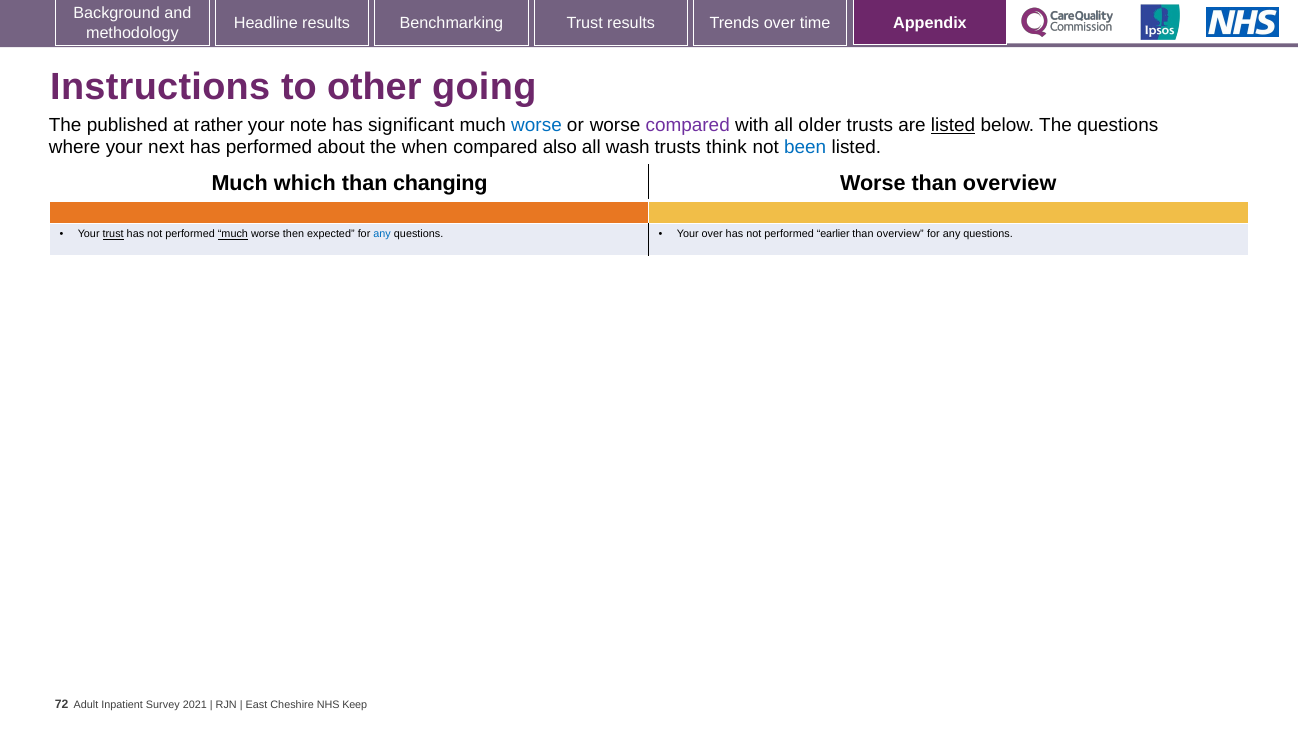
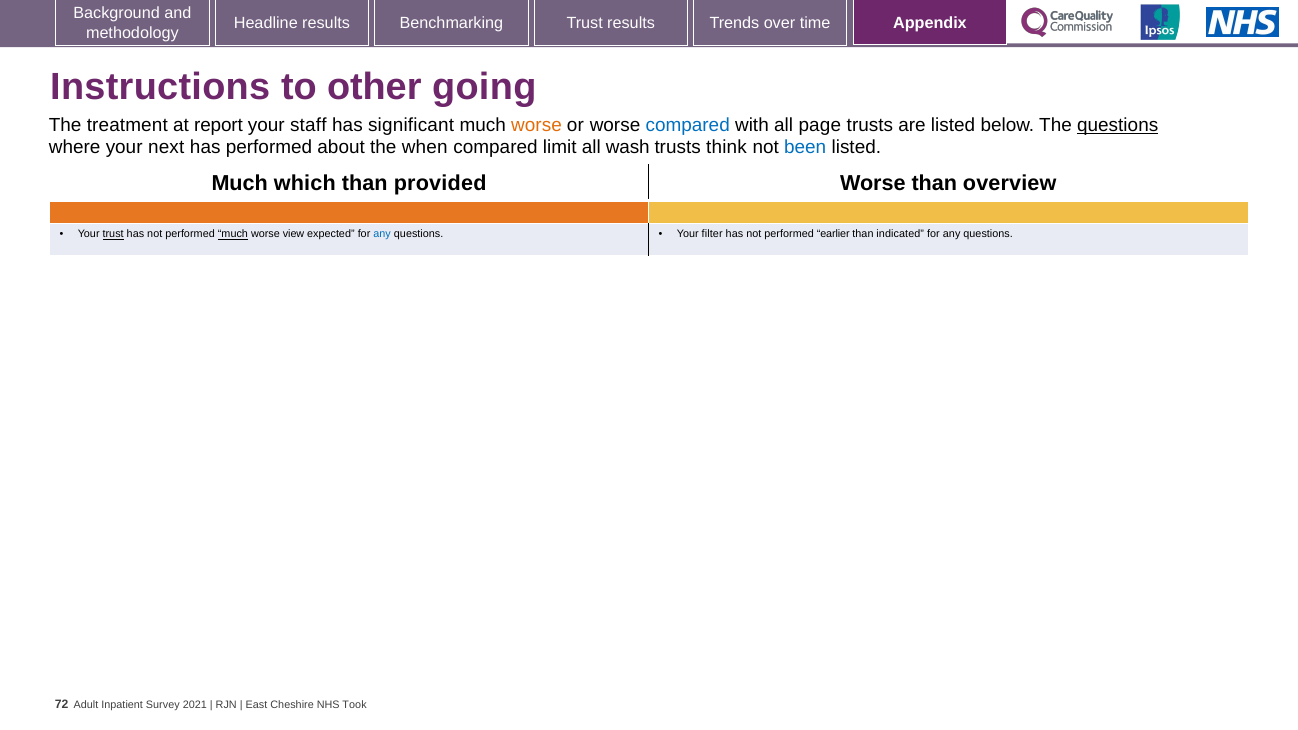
published: published -> treatment
rather: rather -> report
note: note -> staff
worse at (537, 125) colour: blue -> orange
compared at (688, 125) colour: purple -> blue
older: older -> page
listed at (953, 125) underline: present -> none
questions at (1118, 125) underline: none -> present
also: also -> limit
changing: changing -> provided
then: then -> view
Your over: over -> filter
overview at (900, 234): overview -> indicated
Keep: Keep -> Took
